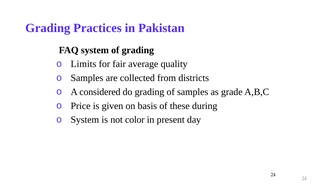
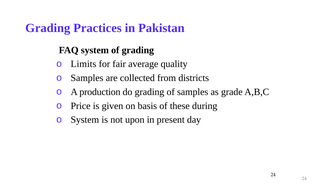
considered: considered -> production
color: color -> upon
